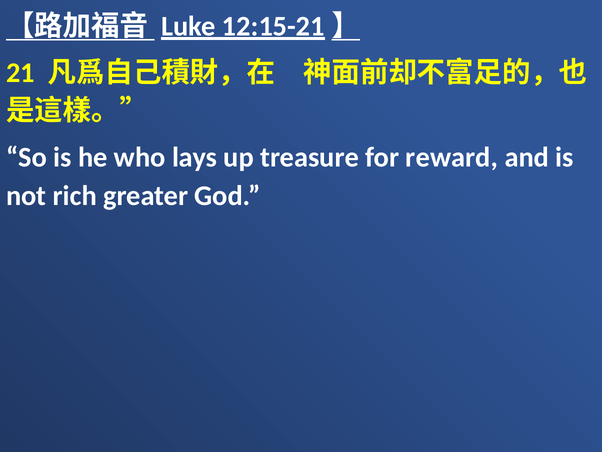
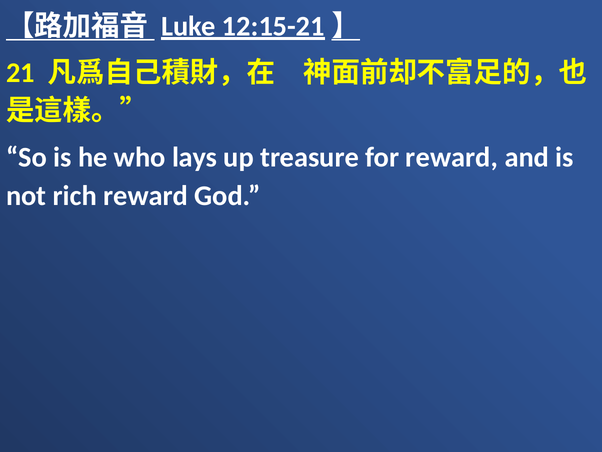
rich greater: greater -> reward
